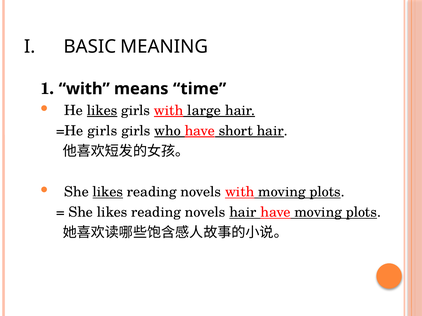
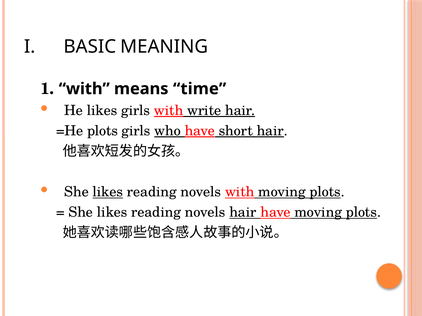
likes at (102, 111) underline: present -> none
large: large -> write
=He girls: girls -> plots
